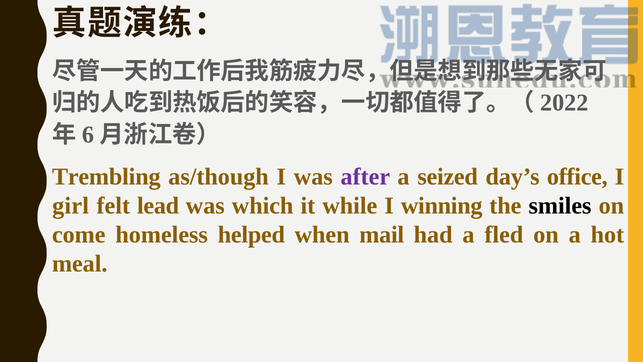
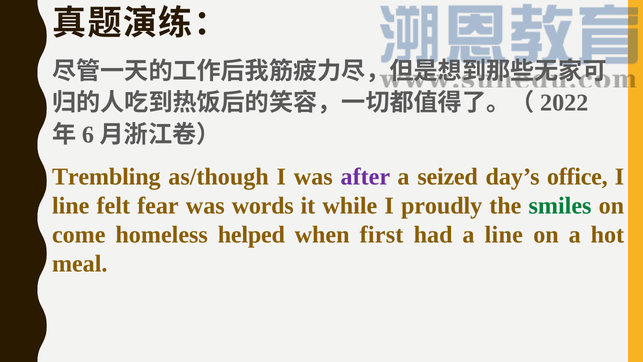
girl at (71, 205): girl -> line
lead: lead -> fear
which: which -> words
winning: winning -> proudly
smiles colour: black -> green
mail: mail -> first
a fled: fled -> line
